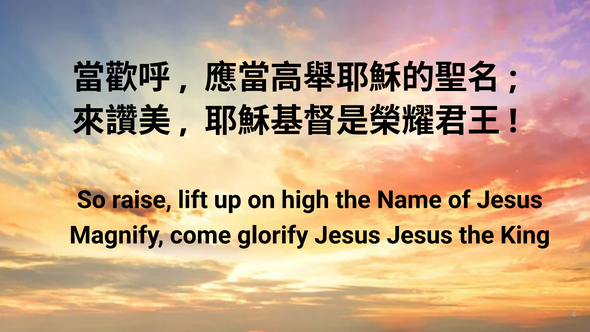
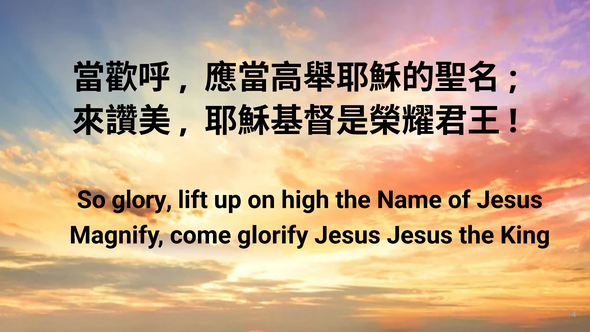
raise: raise -> glory
